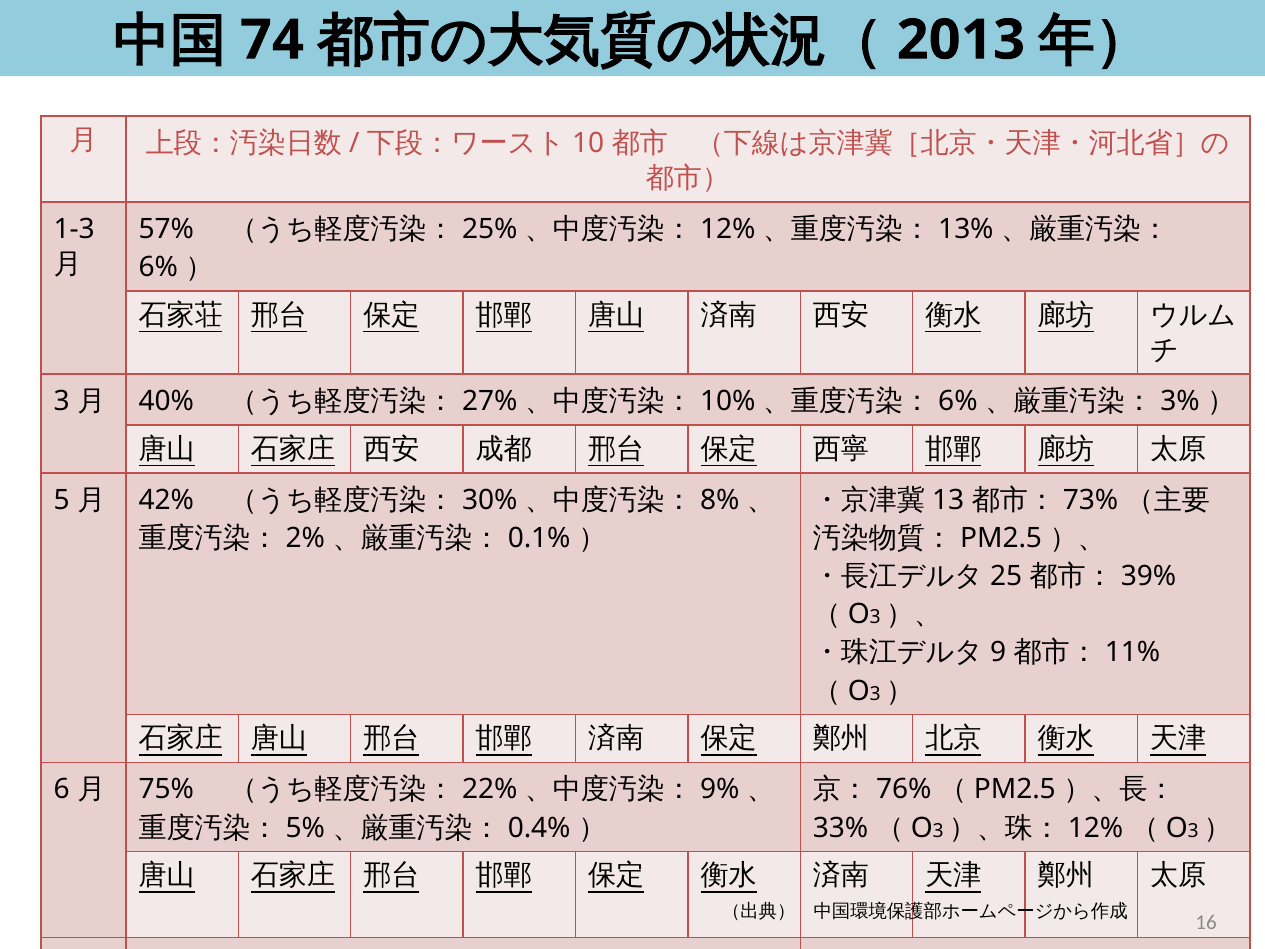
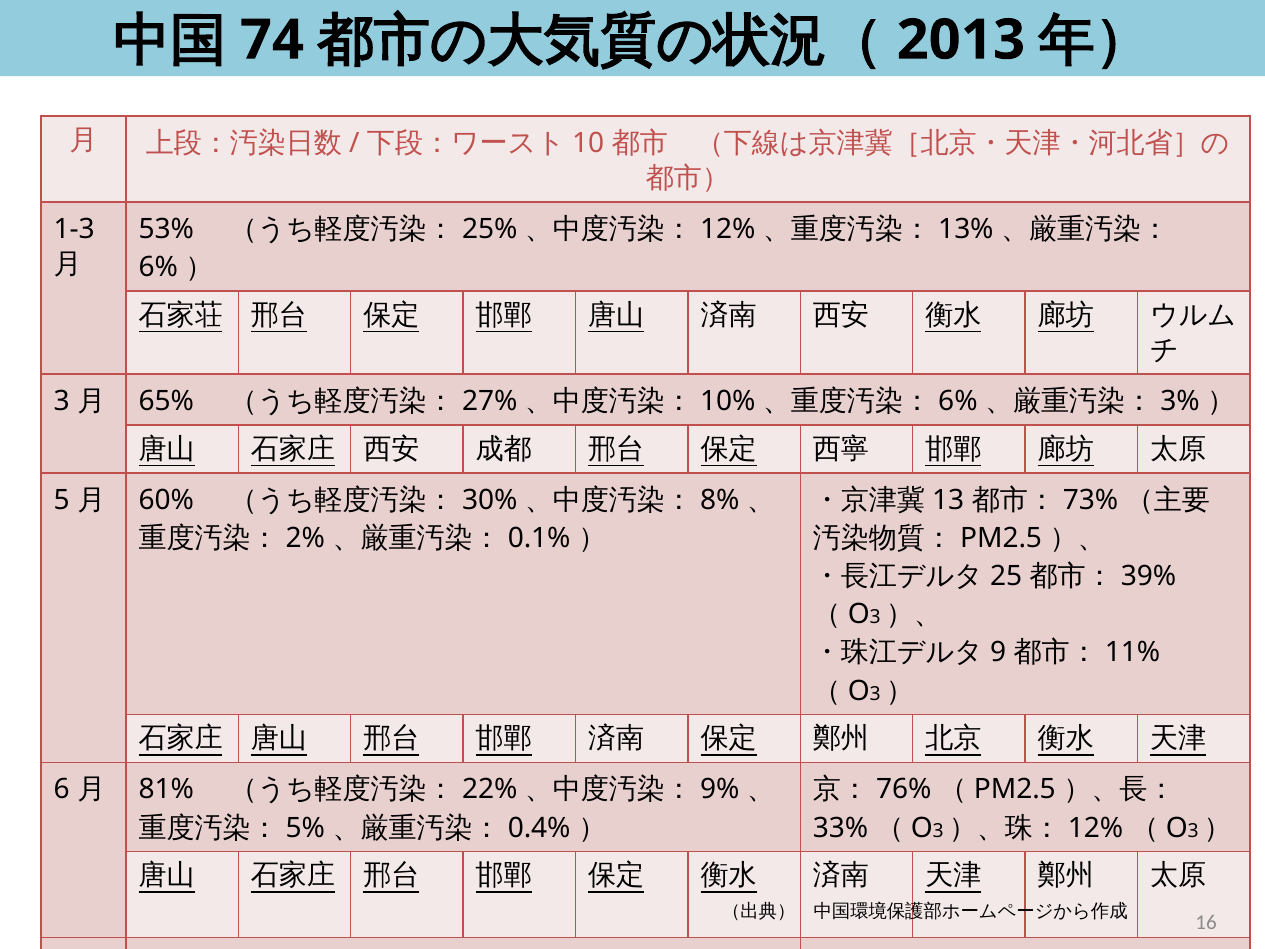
57%: 57% -> 53%
40%: 40% -> 65%
42%: 42% -> 60%
75%: 75% -> 81%
